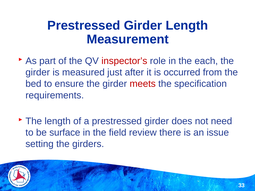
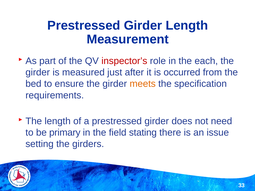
meets colour: red -> orange
surface: surface -> primary
review: review -> stating
